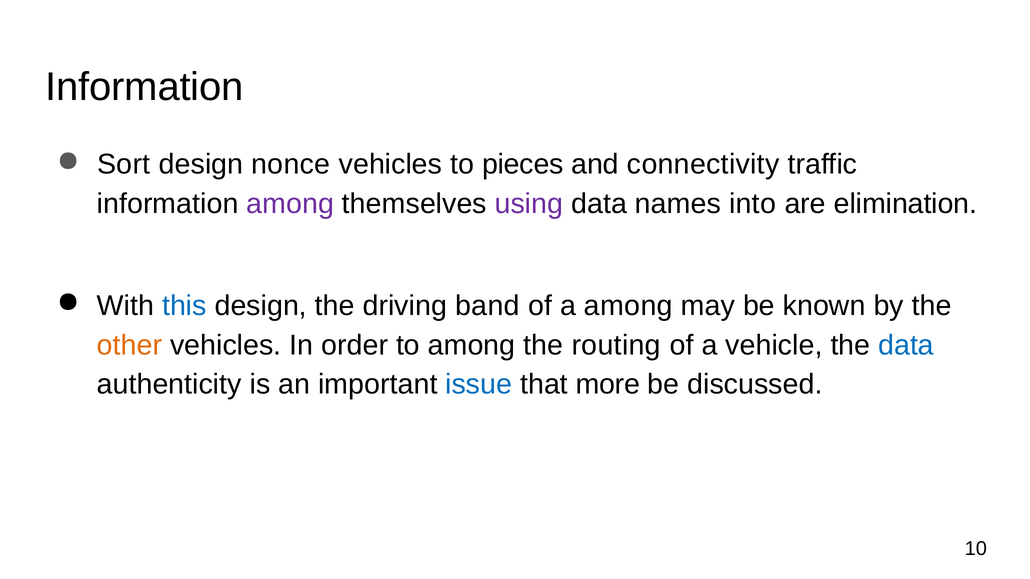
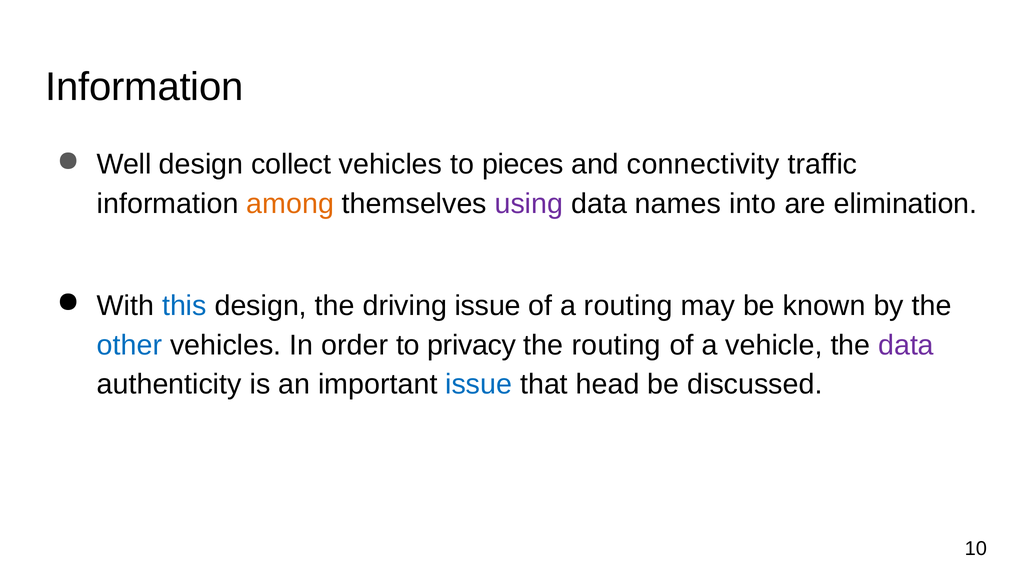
Sort: Sort -> Well
nonce: nonce -> collect
among at (290, 204) colour: purple -> orange
driving band: band -> issue
a among: among -> routing
other colour: orange -> blue
to among: among -> privacy
data at (906, 345) colour: blue -> purple
more: more -> head
